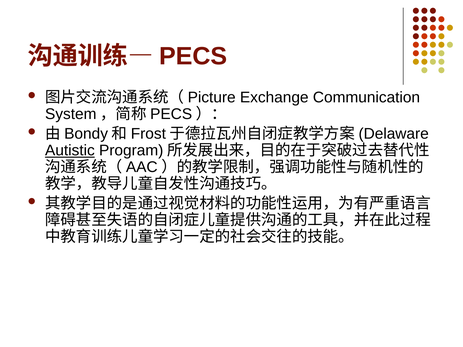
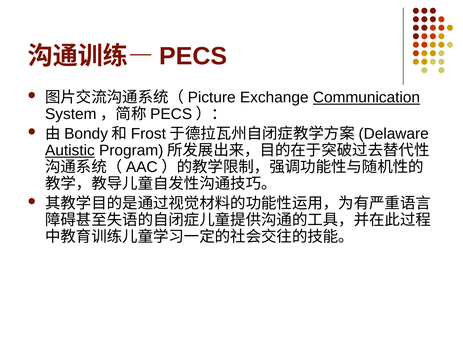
Communication underline: none -> present
